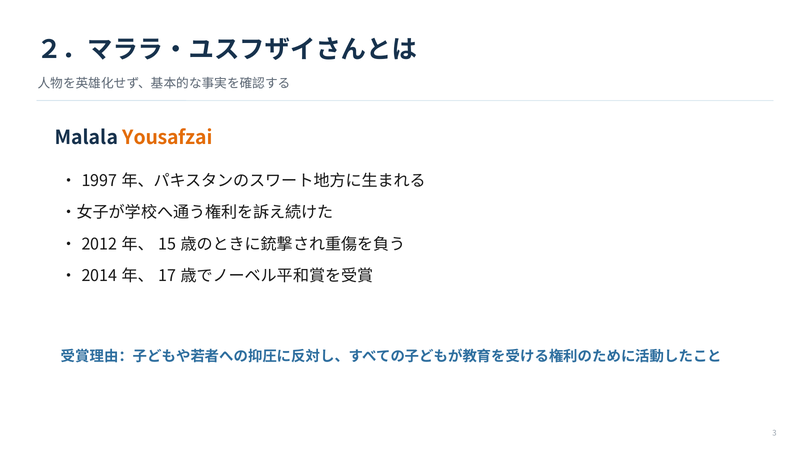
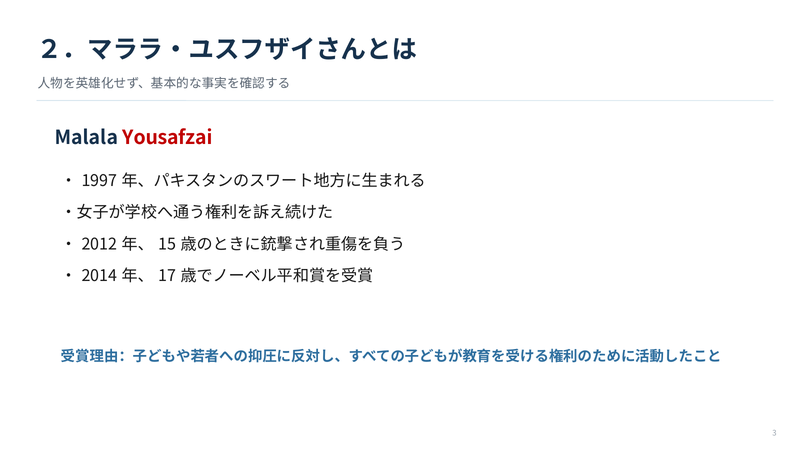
Yousafzai colour: orange -> red
